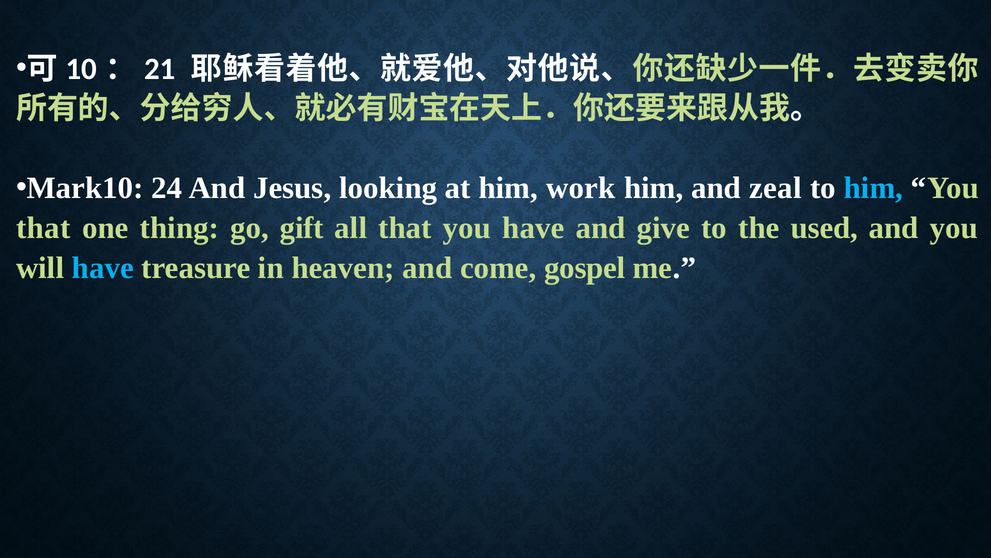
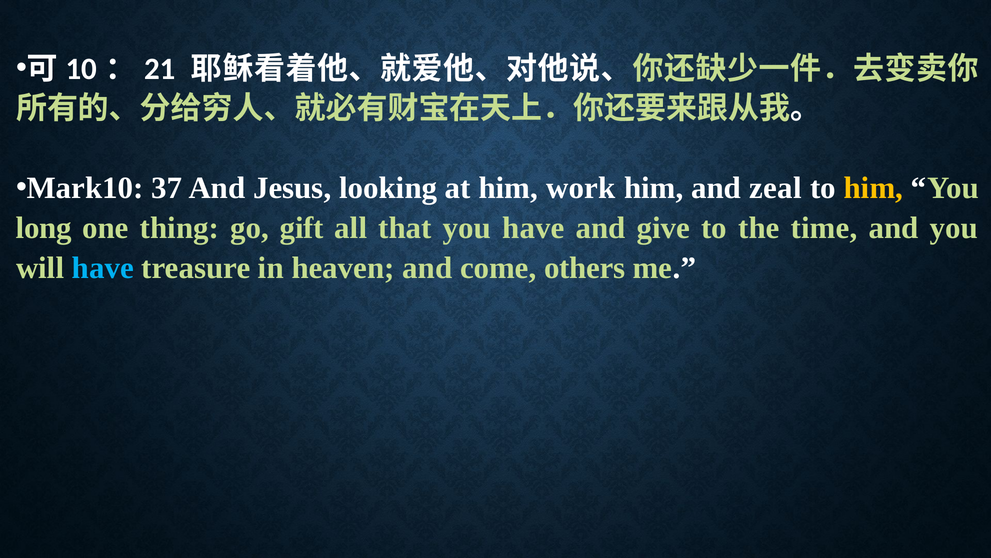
24: 24 -> 37
him at (873, 188) colour: light blue -> yellow
that at (43, 228): that -> long
used: used -> time
gospel: gospel -> others
